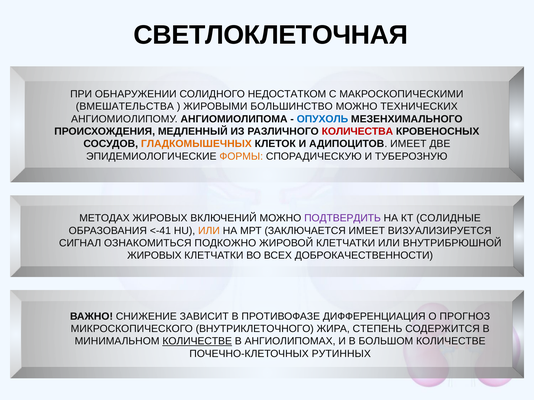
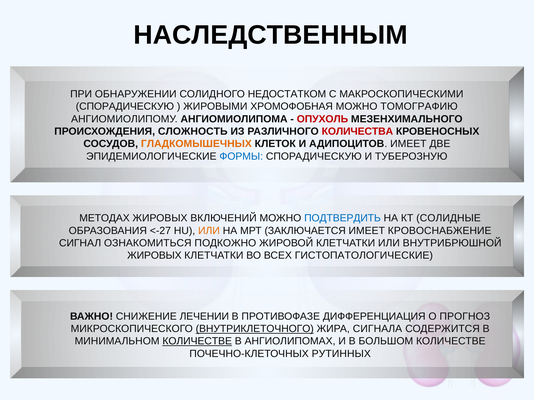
СВЕТЛОКЛЕТОЧНАЯ: СВЕТЛОКЛЕТОЧНАЯ -> НАСЛЕДСТВЕННЫМ
ВМЕШАТЕЛЬСТВА at (125, 107): ВМЕШАТЕЛЬСТВА -> СПОРАДИЧЕСКУЮ
БОЛЬШИНСТВО: БОЛЬШИНСТВО -> ХРОМОФОБНАЯ
ТЕХНИЧЕСКИХ: ТЕХНИЧЕСКИХ -> ТОМОГРАФИЮ
ОПУХОЛЬ colour: blue -> red
МЕДЛЕННЫЙ: МЕДЛЕННЫЙ -> СЛОЖНОСТЬ
ФОРМЫ colour: orange -> blue
ПОДТВЕРДИТЬ colour: purple -> blue
<-41: <-41 -> <-27
ВИЗУАЛИЗИРУЕТСЯ: ВИЗУАЛИЗИРУЕТСЯ -> КРОВОСНАБЖЕНИЕ
ДОБРОКАЧЕСТВЕННОСТИ: ДОБРОКАЧЕСТВЕННОСТИ -> ГИСТОПАТОЛОГИЧЕСКИЕ
ЗАВИСИТ: ЗАВИСИТ -> ЛЕЧЕНИИ
ВНУТРИКЛЕТОЧНОГО underline: none -> present
СТЕПЕНЬ: СТЕПЕНЬ -> СИГНАЛА
